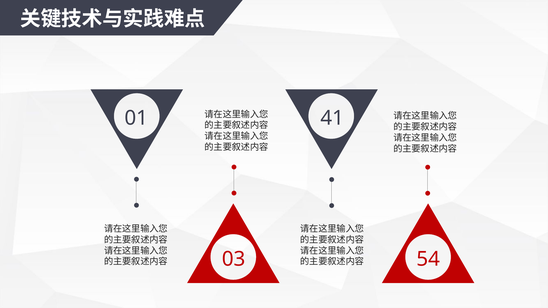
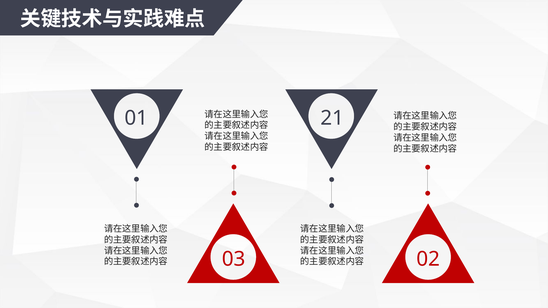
41: 41 -> 21
54: 54 -> 02
